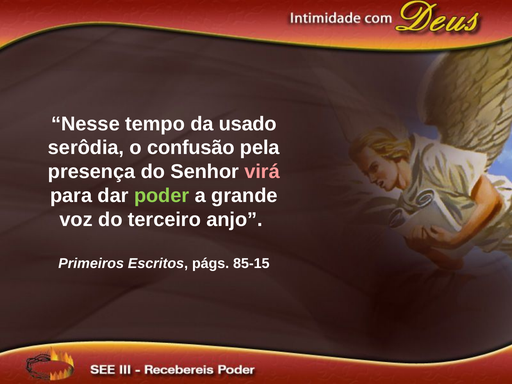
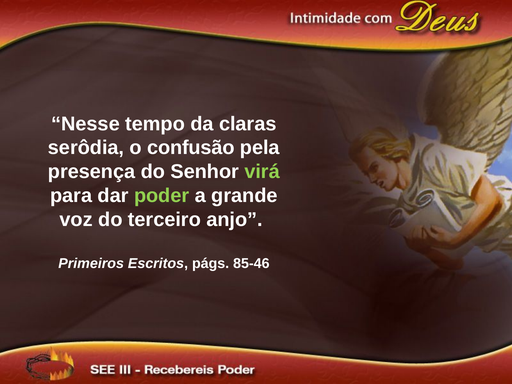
usado: usado -> claras
virá colour: pink -> light green
85-15: 85-15 -> 85-46
